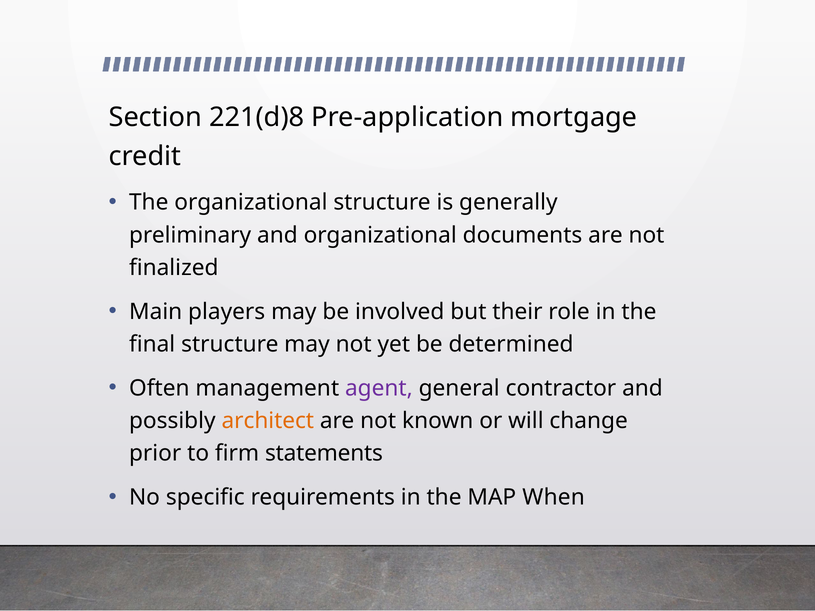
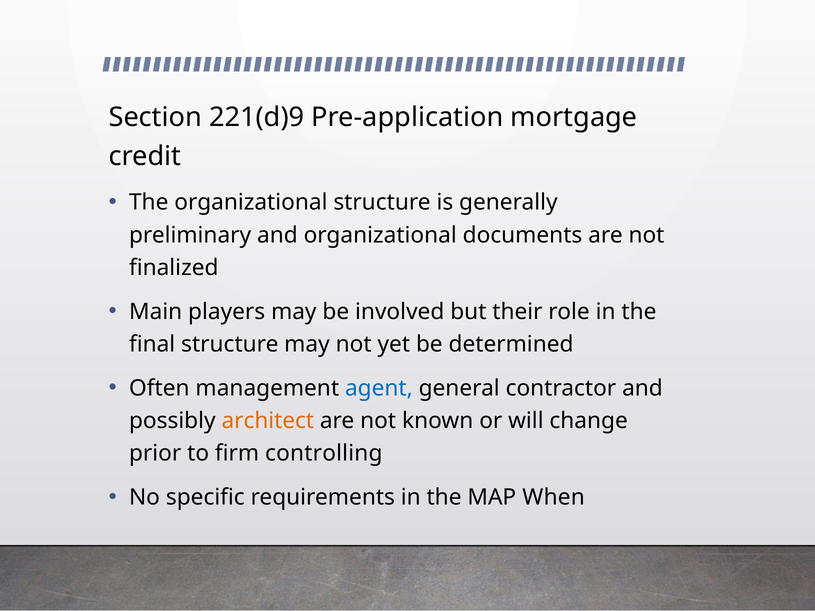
221(d)8: 221(d)8 -> 221(d)9
agent colour: purple -> blue
statements: statements -> controlling
